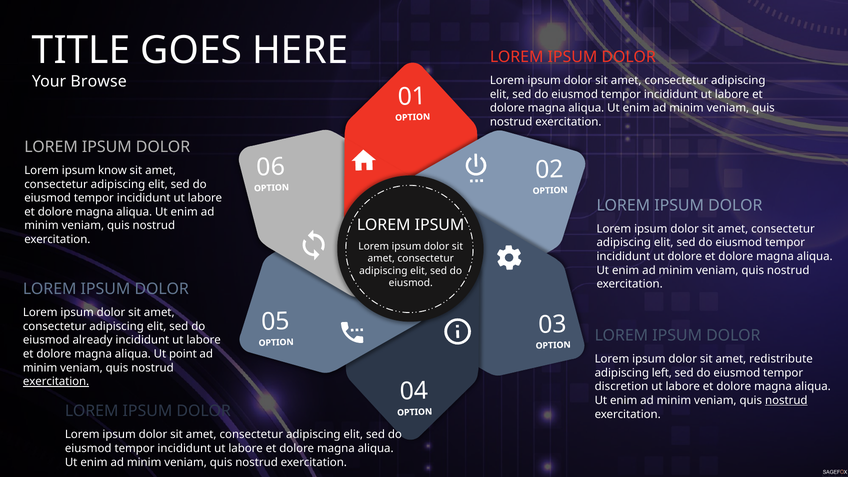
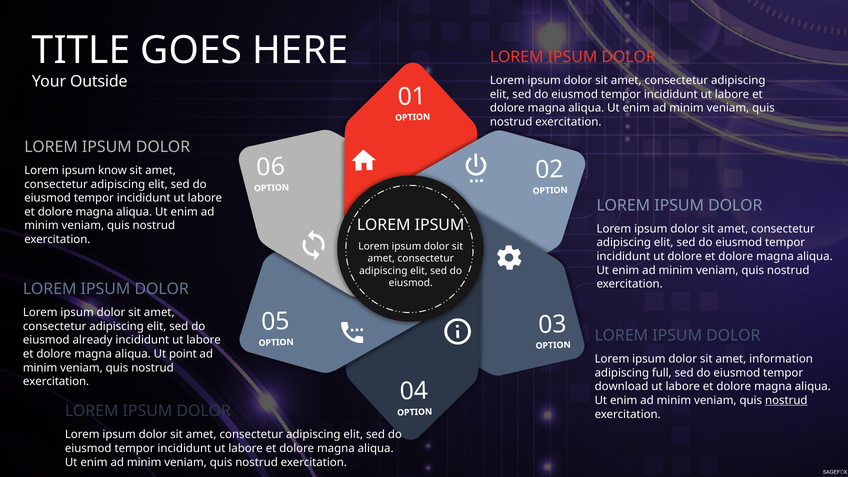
Browse: Browse -> Outside
redistribute: redistribute -> information
left: left -> full
exercitation at (56, 382) underline: present -> none
discretion: discretion -> download
